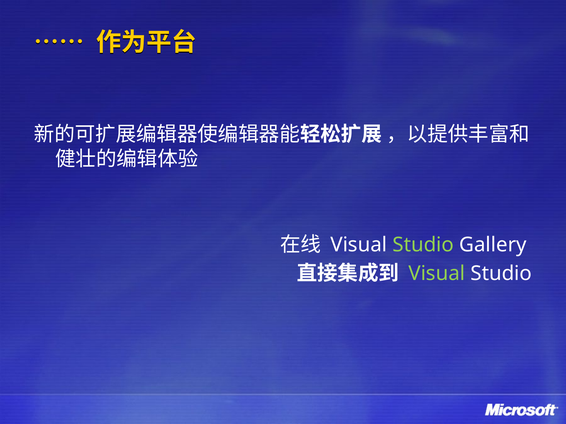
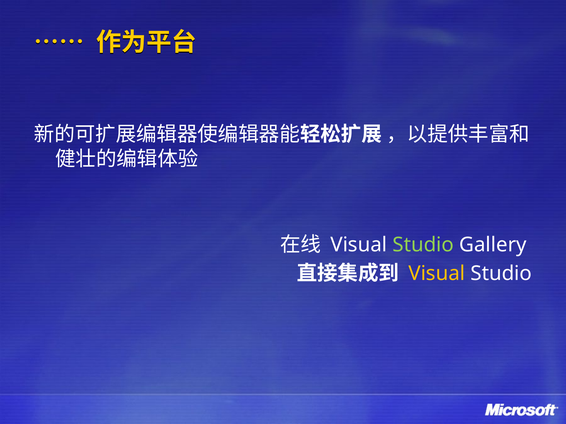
Visual at (437, 274) colour: light green -> yellow
